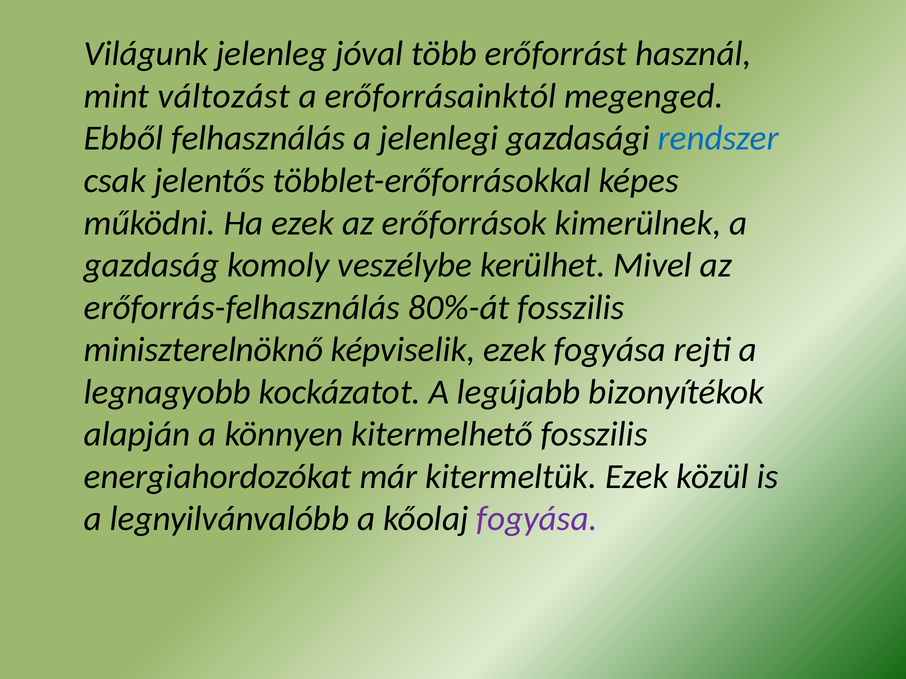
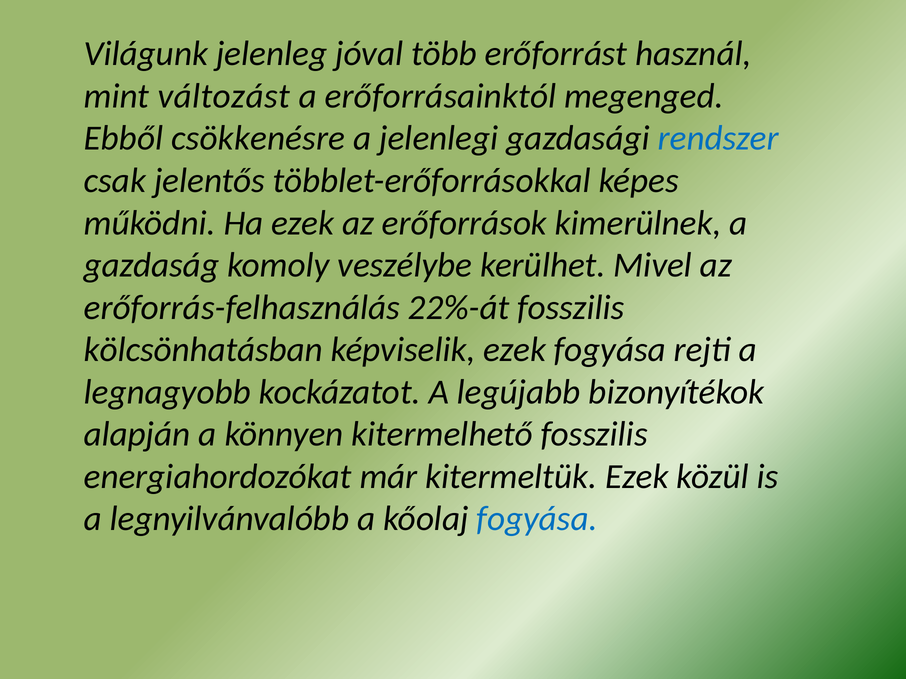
felhasználás: felhasználás -> csökkenésre
80%-át: 80%-át -> 22%-át
miniszterelnöknő: miniszterelnöknő -> kölcsönhatásban
fogyása at (537, 519) colour: purple -> blue
